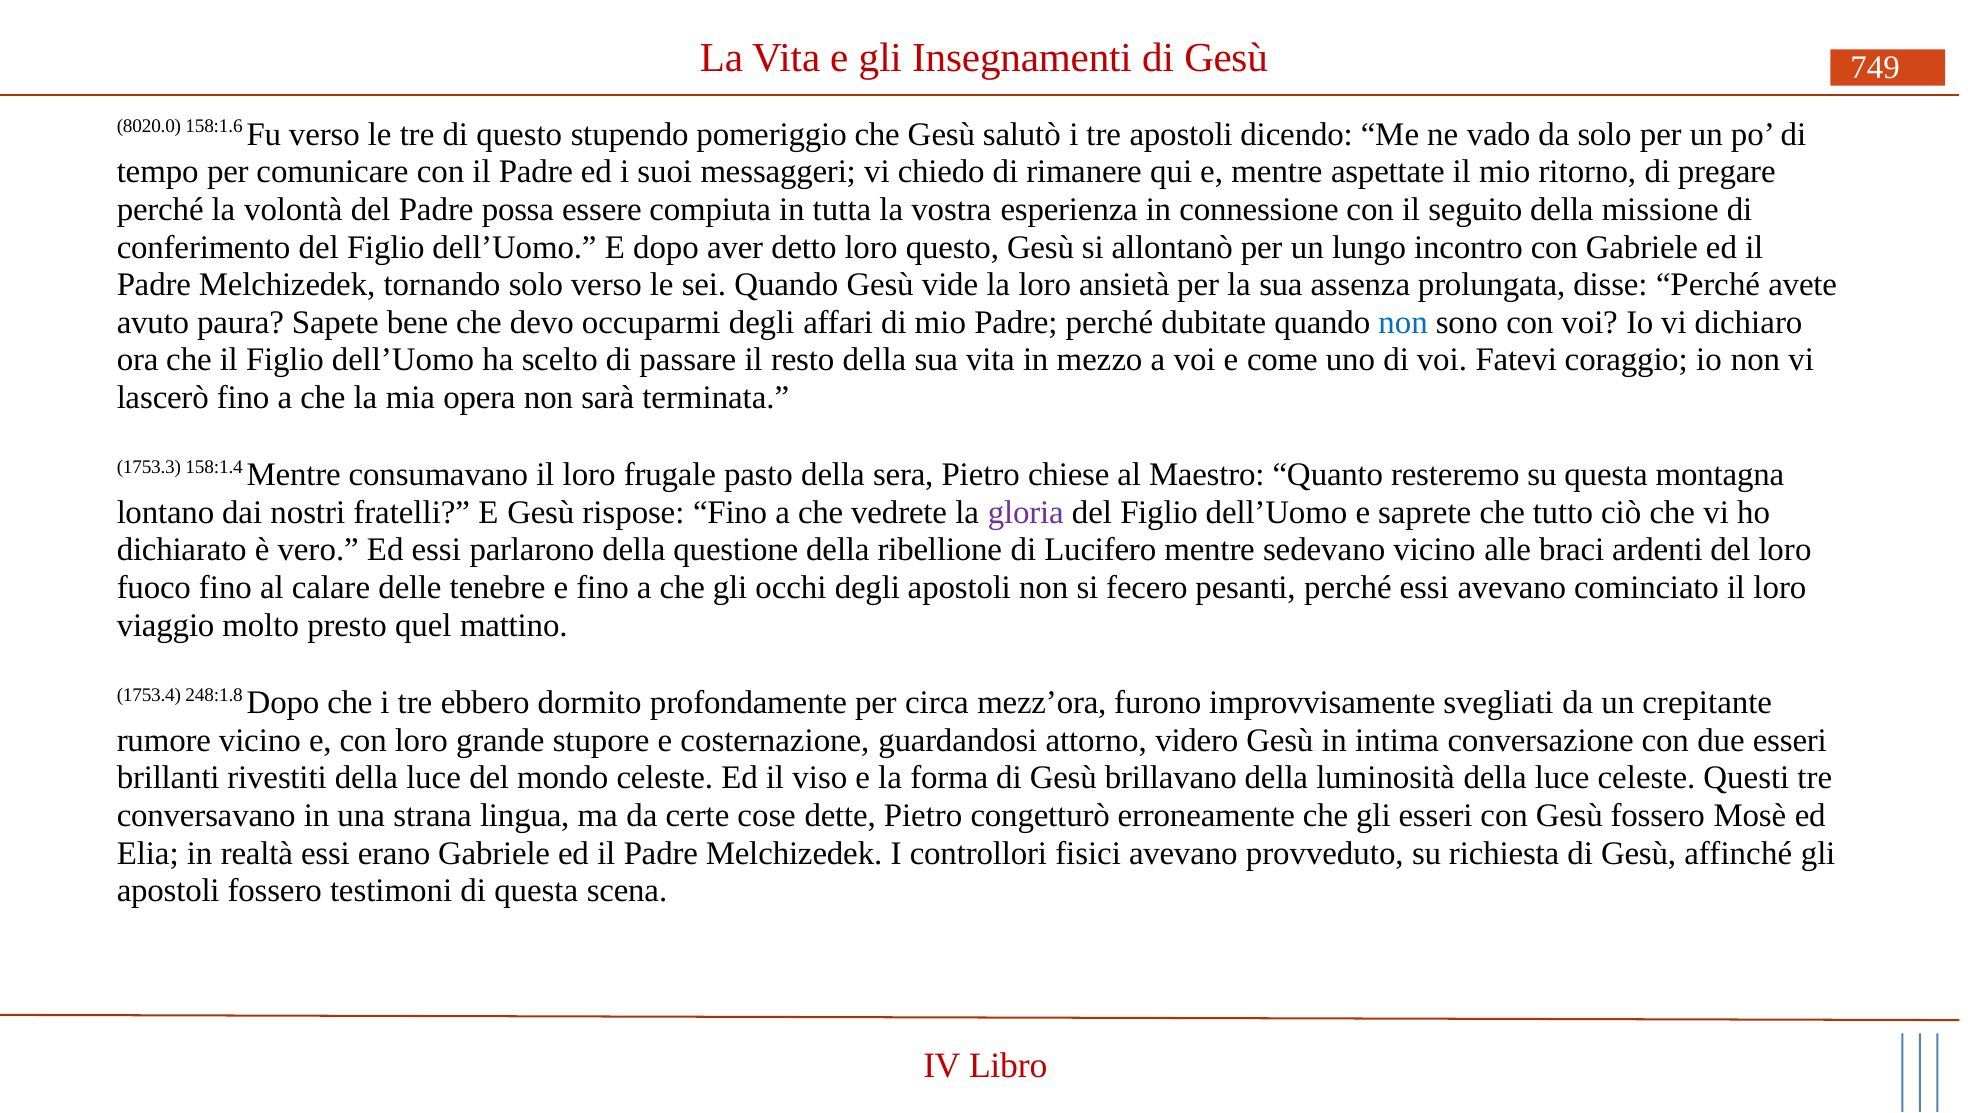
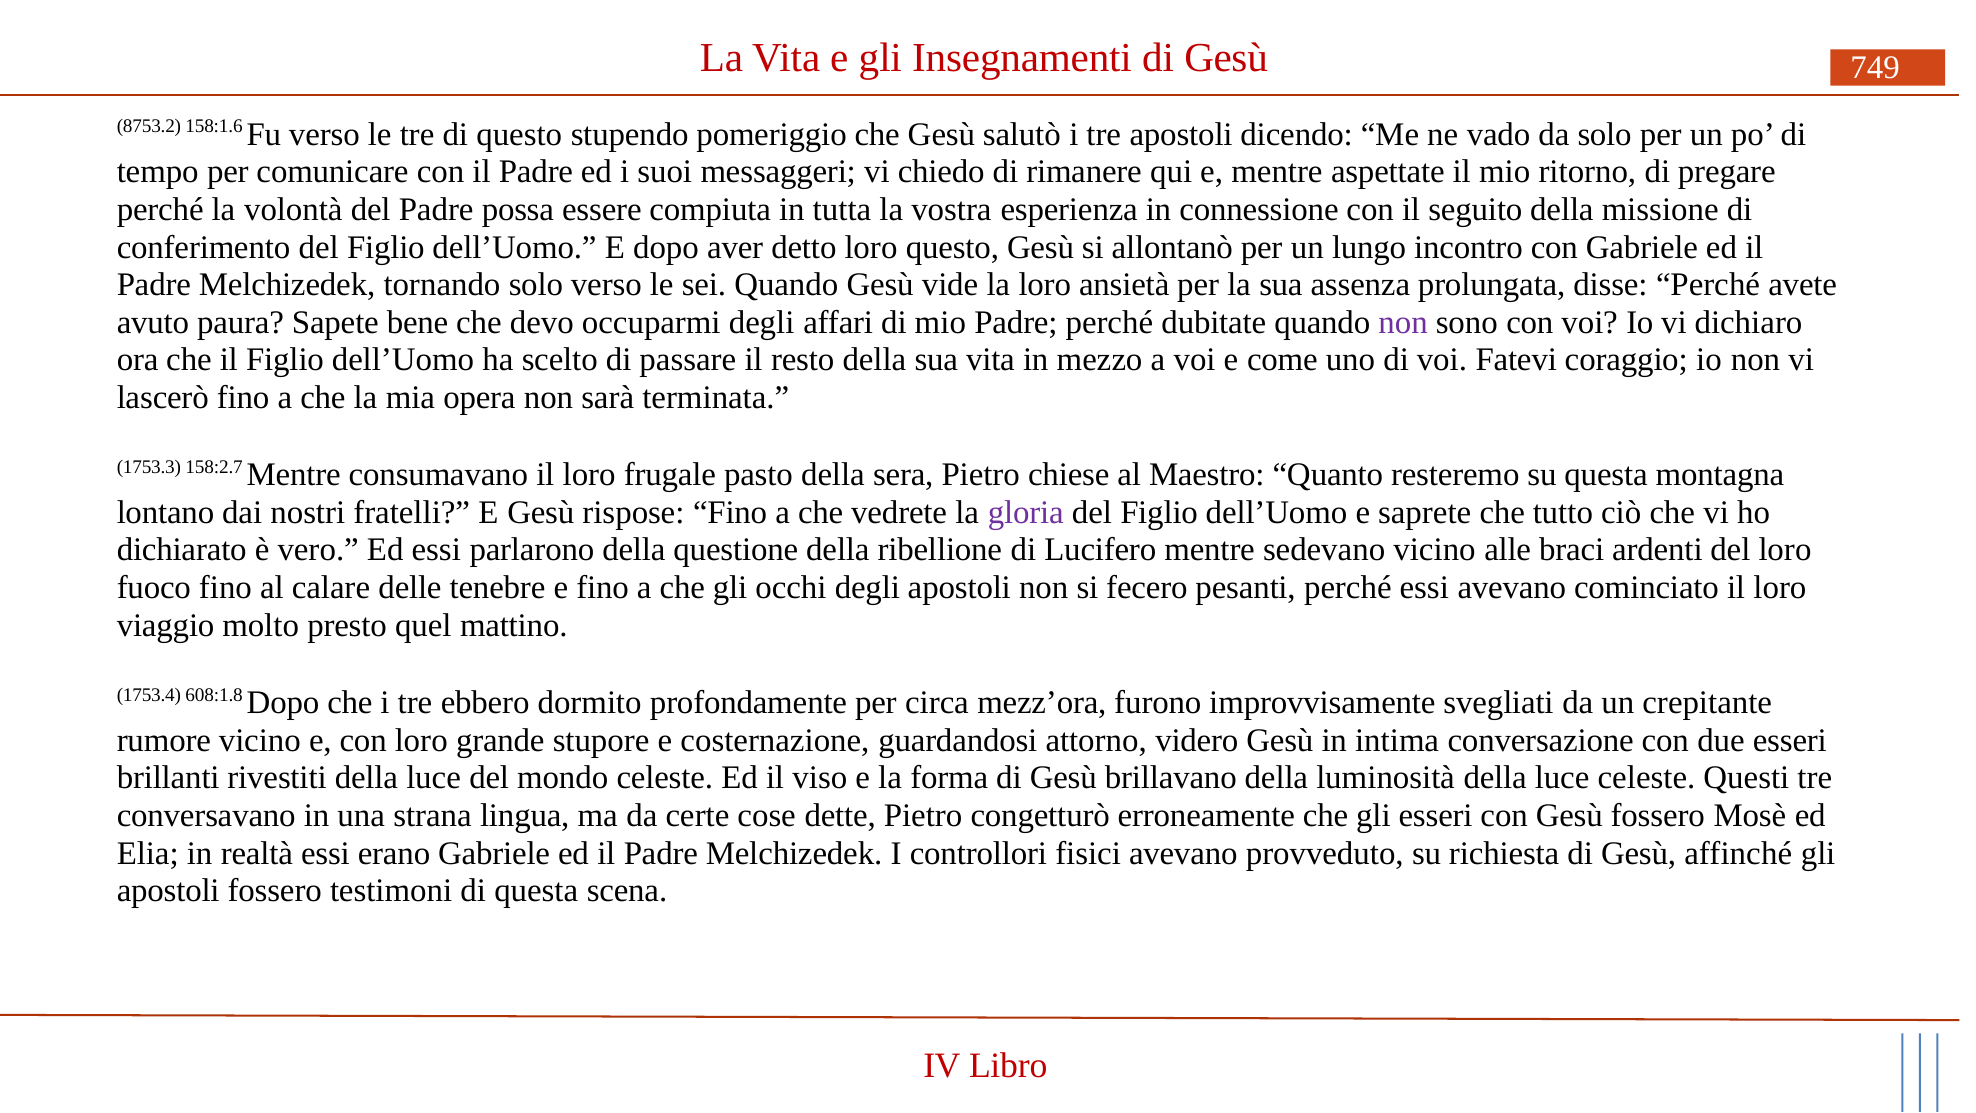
8020.0: 8020.0 -> 8753.2
non at (1403, 322) colour: blue -> purple
158:1.4: 158:1.4 -> 158:2.7
248:1.8: 248:1.8 -> 608:1.8
